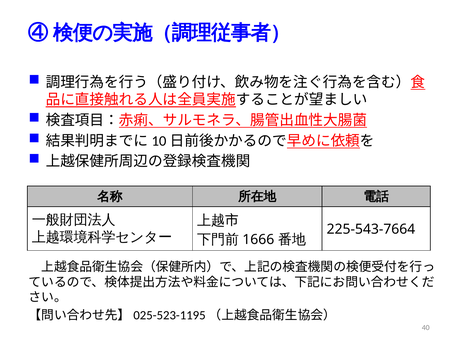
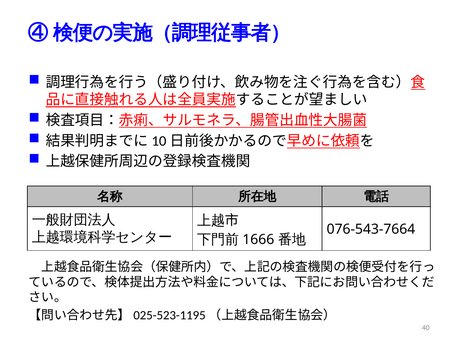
225-543-7664: 225-543-7664 -> 076-543-7664
